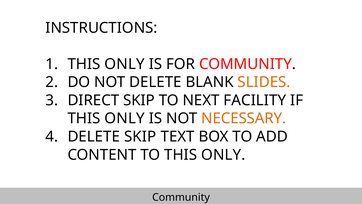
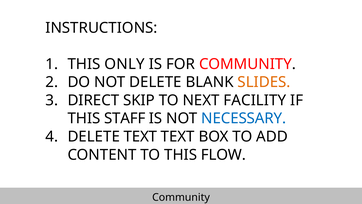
ONLY at (125, 118): ONLY -> STAFF
NECESSARY colour: orange -> blue
DELETE SKIP: SKIP -> TEXT
TO THIS ONLY: ONLY -> FLOW
